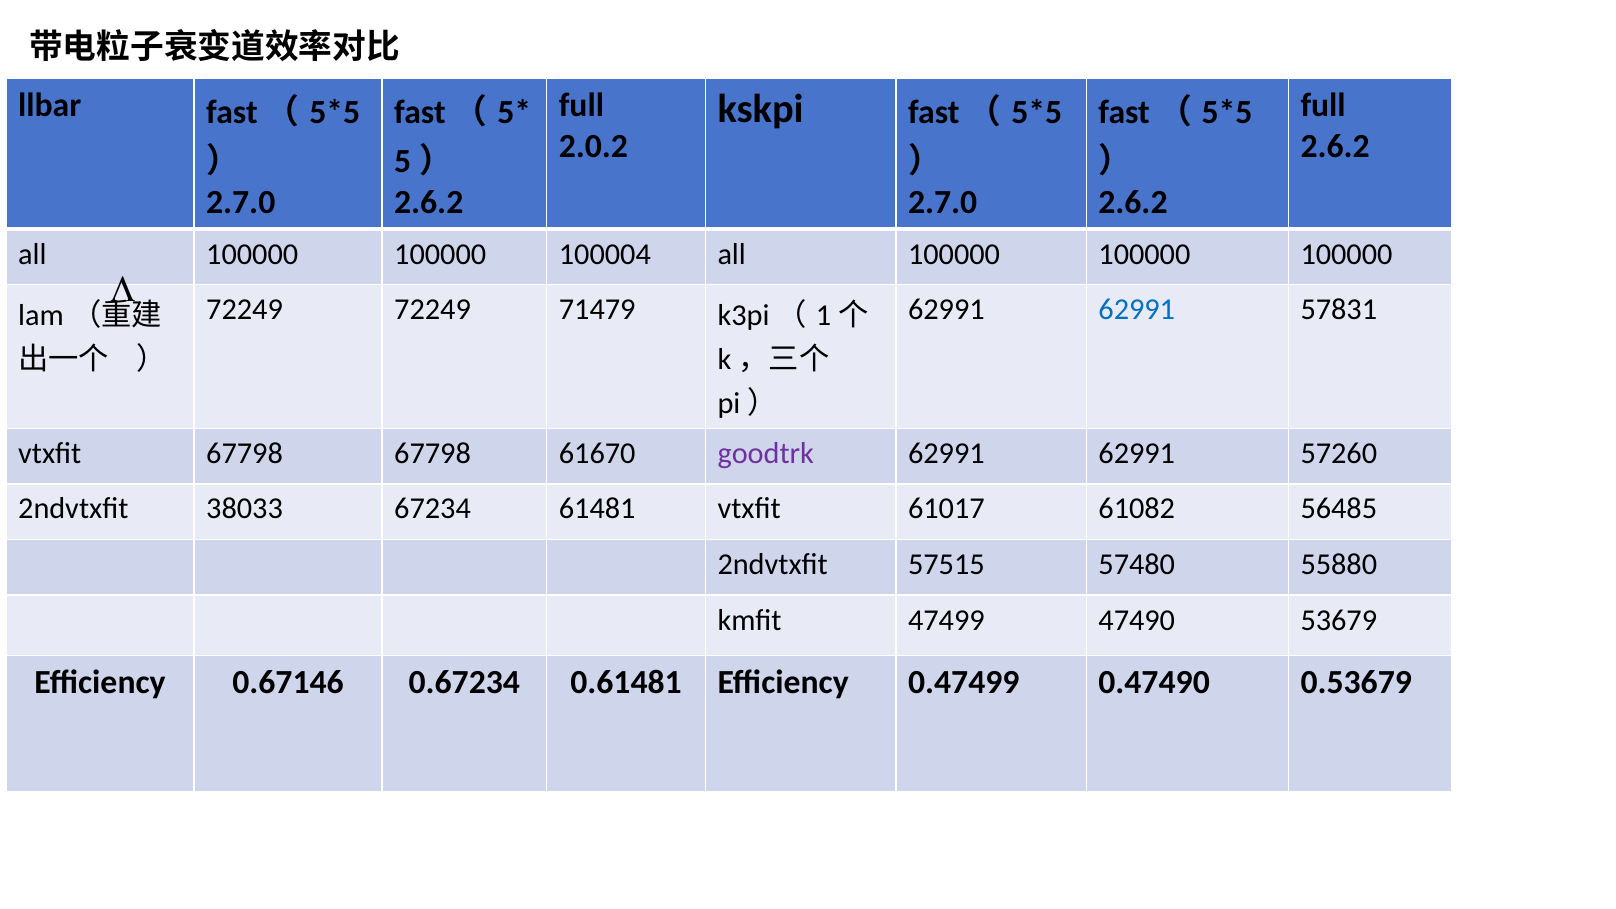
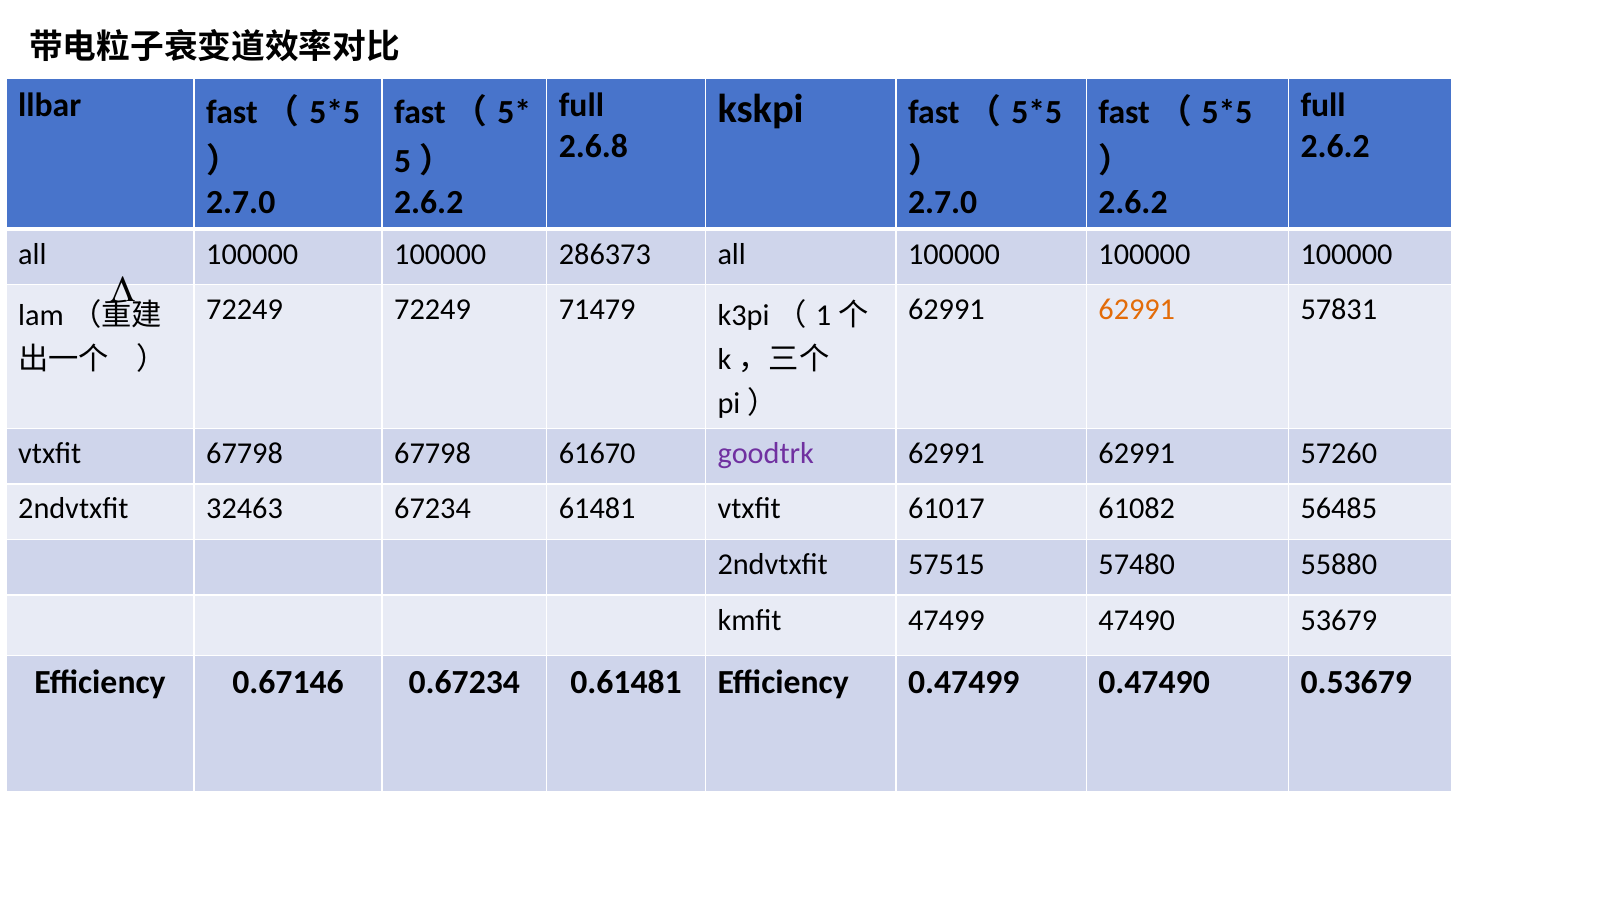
2.0.2: 2.0.2 -> 2.6.8
100004: 100004 -> 286373
62991 at (1137, 310) colour: blue -> orange
38033: 38033 -> 32463
